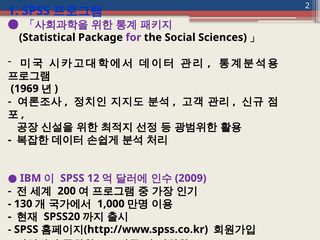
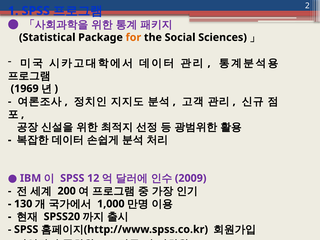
for colour: purple -> orange
